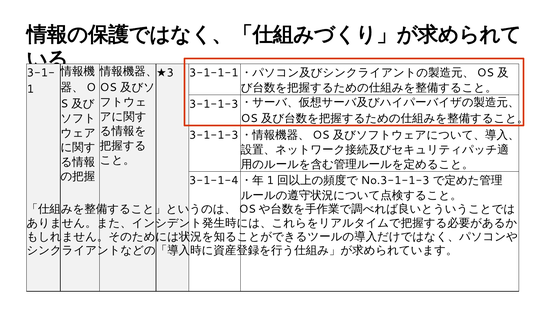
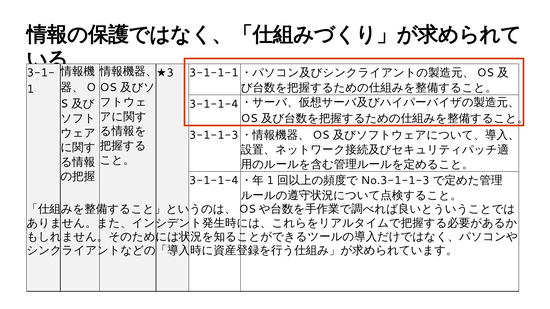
3-1-1-3: 3-1-1-3 -> 3-1-1-4
